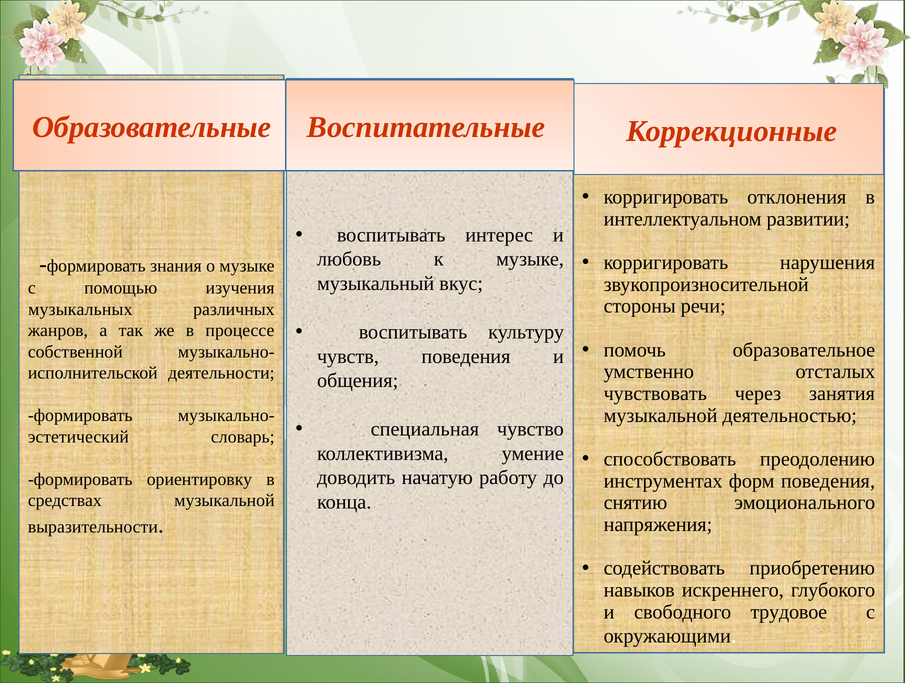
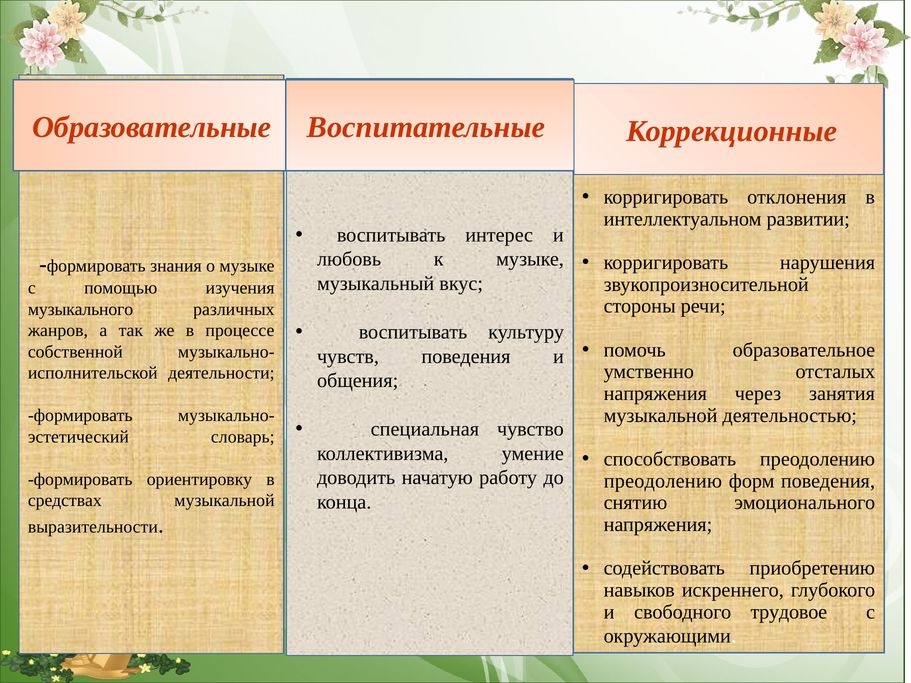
музыкальных: музыкальных -> музыкального
чувствовать at (655, 394): чувствовать -> напряжения
инструментах at (663, 481): инструментах -> преодолению
